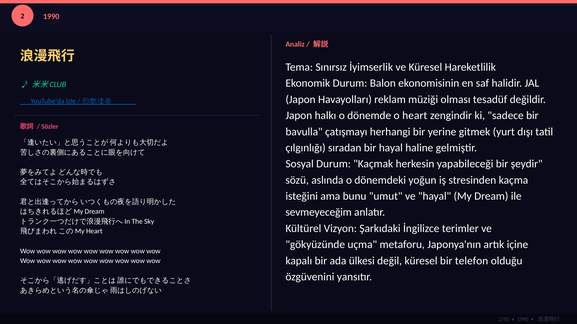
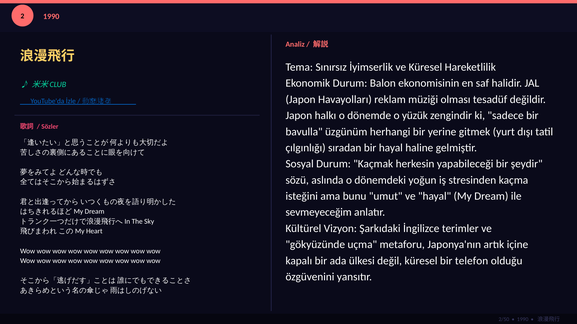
o heart: heart -> yüzük
çatışmayı: çatışmayı -> üzgünüm
